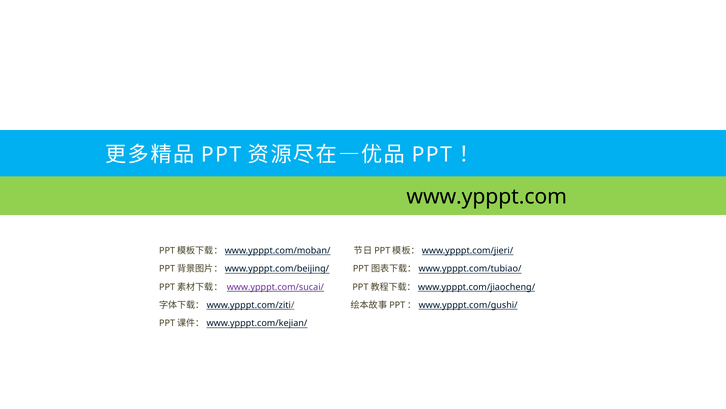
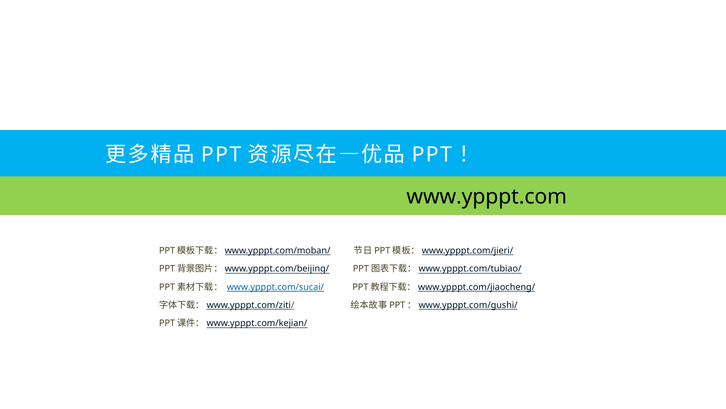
www.ypppt.com/sucai/ colour: purple -> blue
